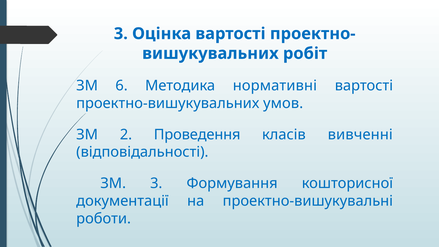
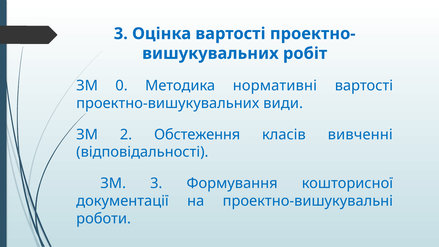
6: 6 -> 0
умов: умов -> види
Проведення: Проведення -> Обстеження
